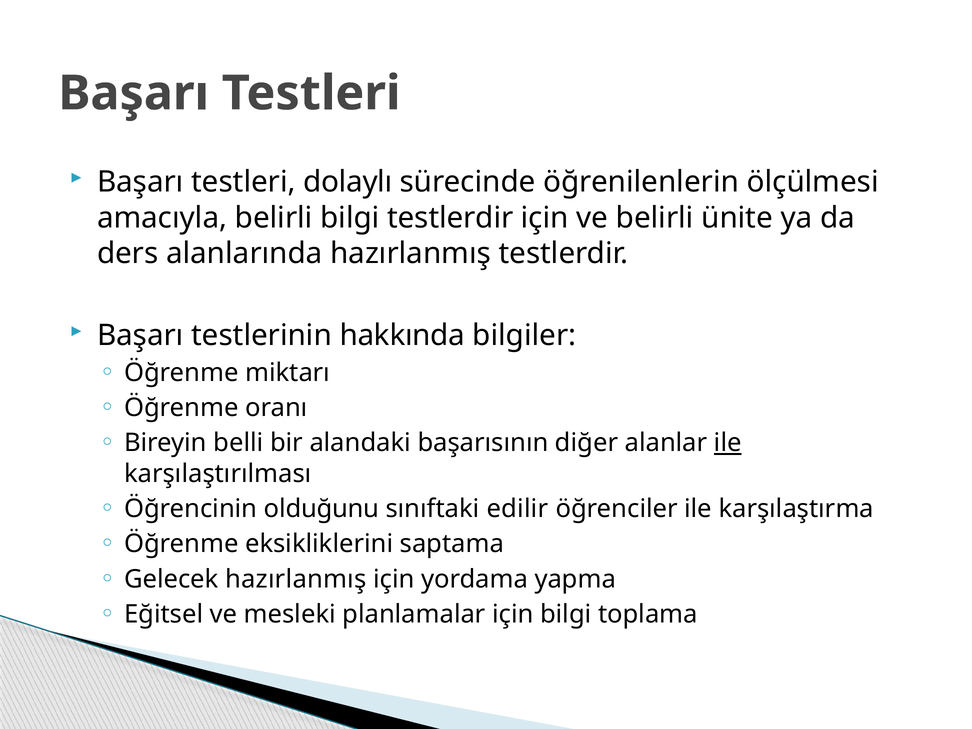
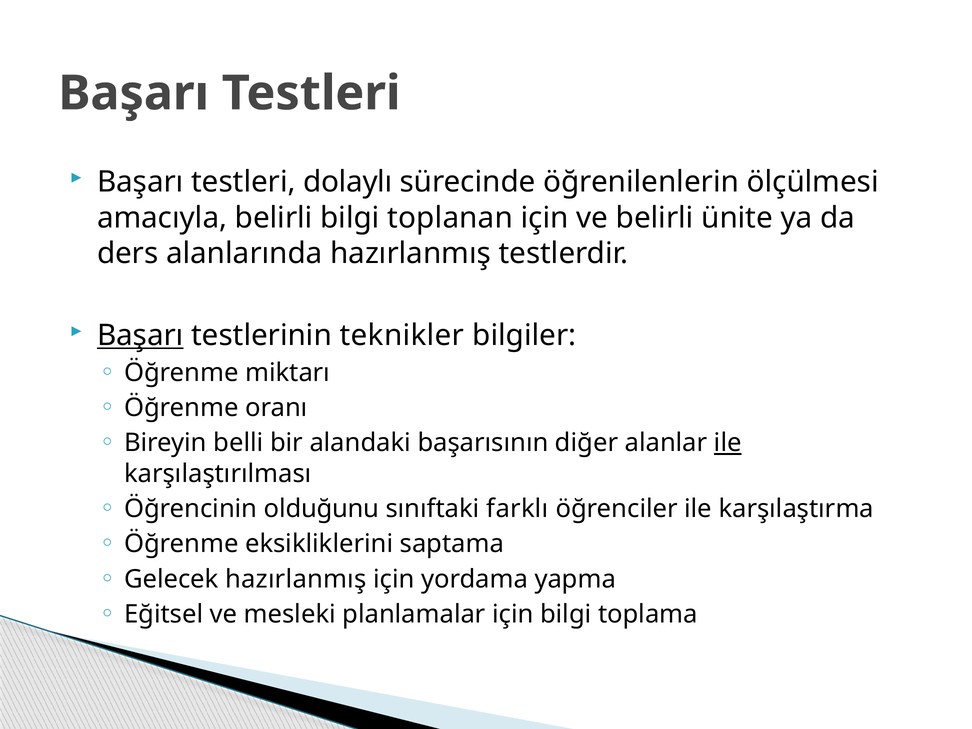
bilgi testlerdir: testlerdir -> toplanan
Başarı at (140, 335) underline: none -> present
hakkında: hakkında -> teknikler
edilir: edilir -> farklı
